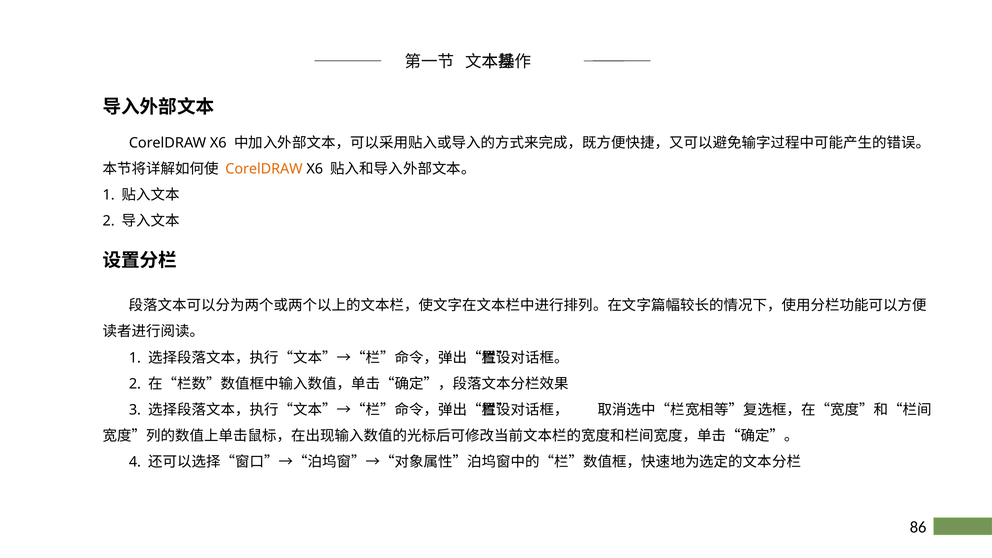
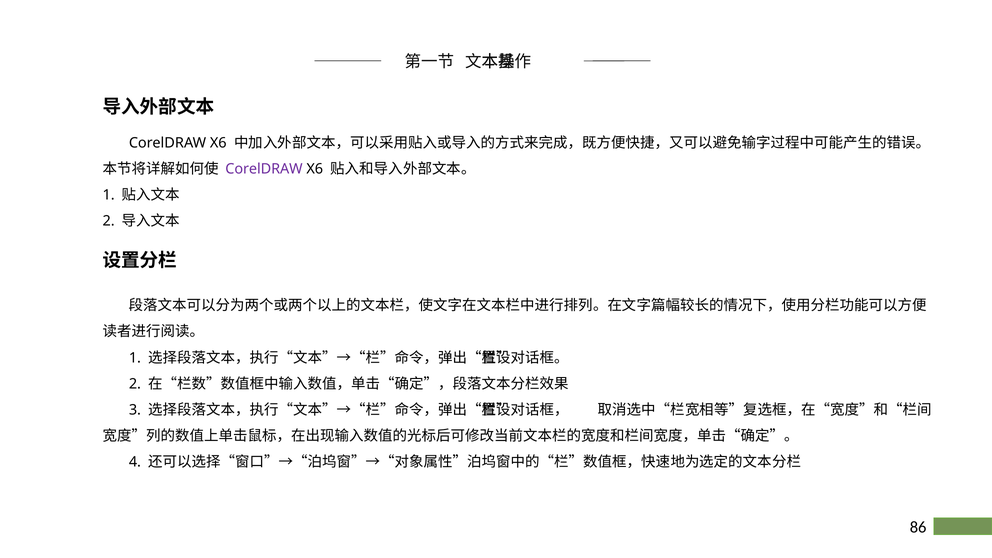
CorelDRAW at (264, 169) colour: orange -> purple
